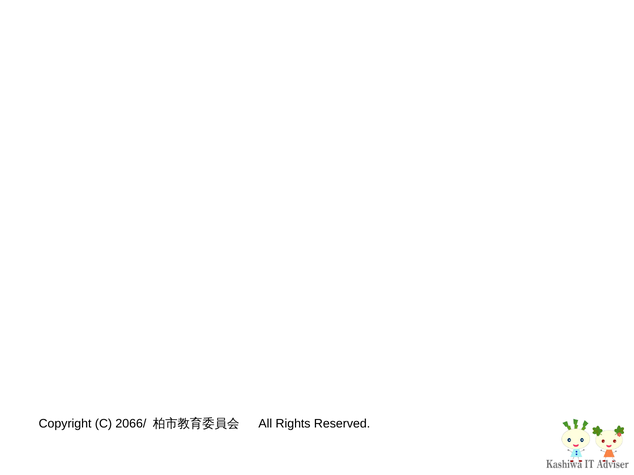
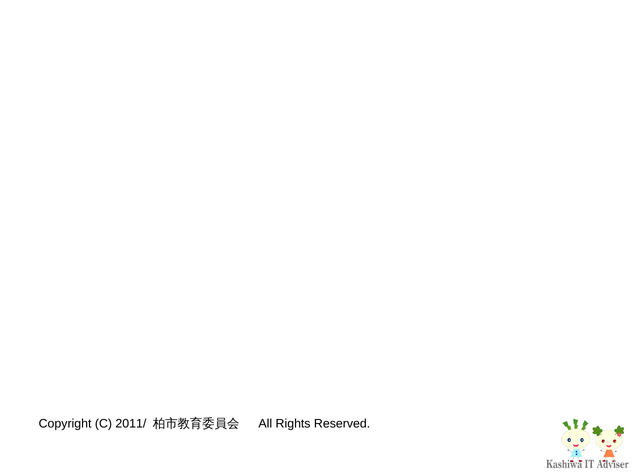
2066/: 2066/ -> 2011/
